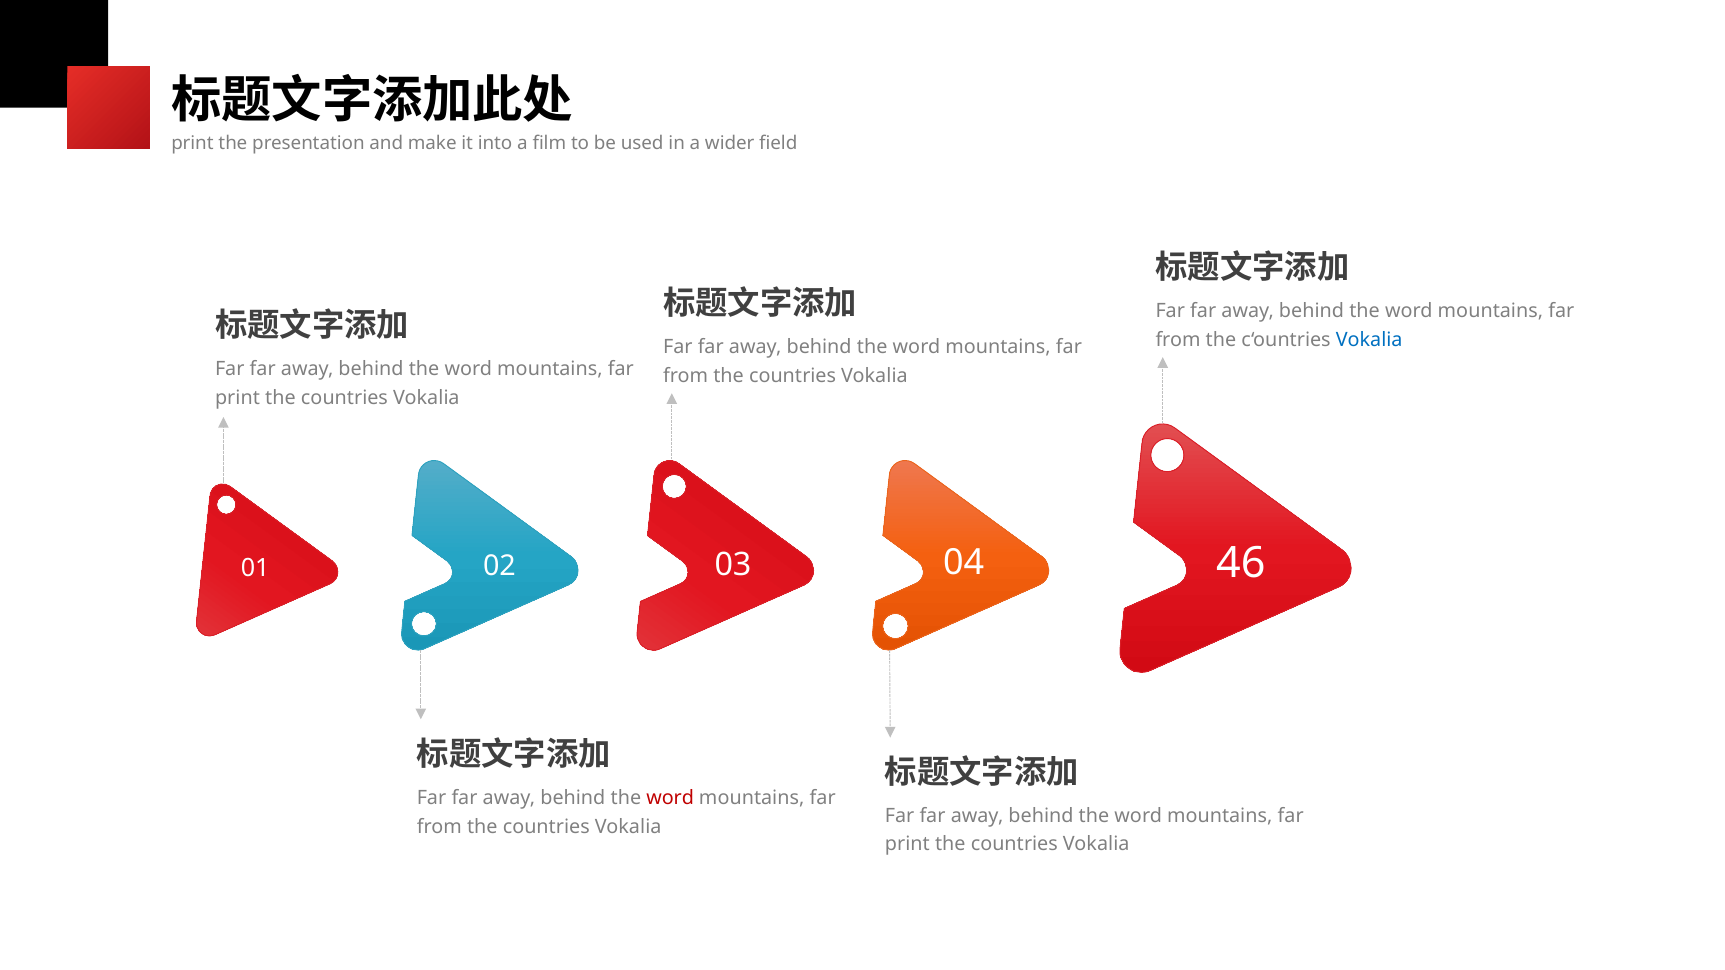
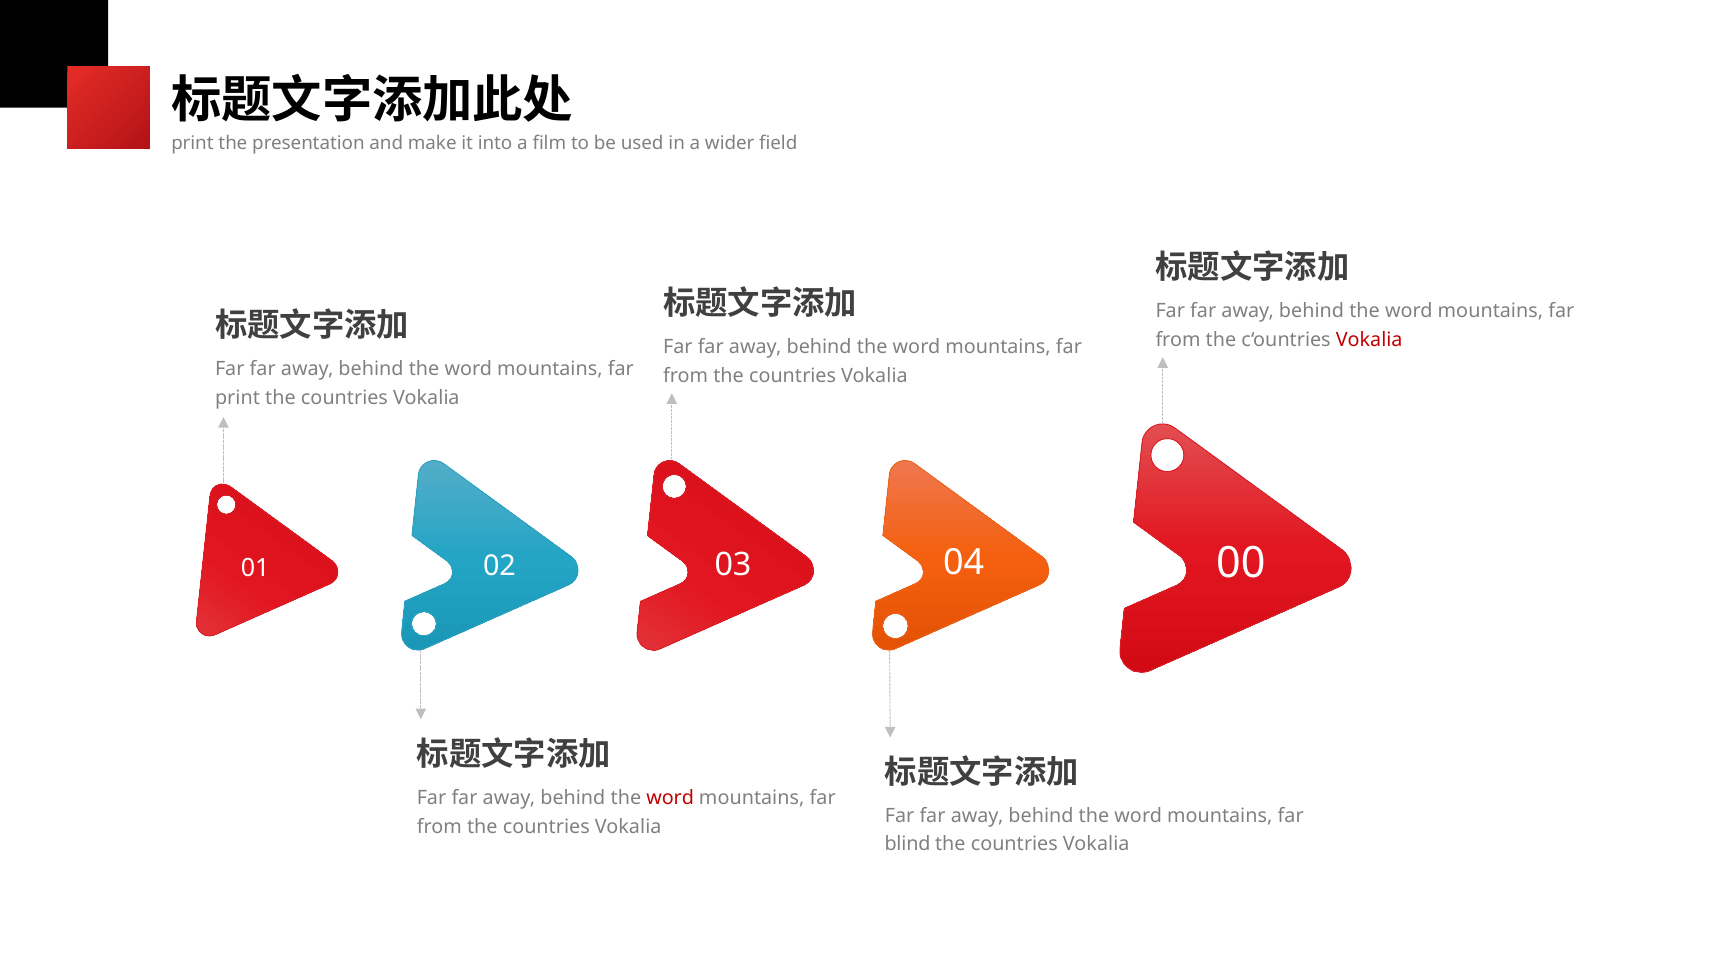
Vokalia at (1369, 340) colour: blue -> red
46: 46 -> 00
print at (907, 845): print -> blind
